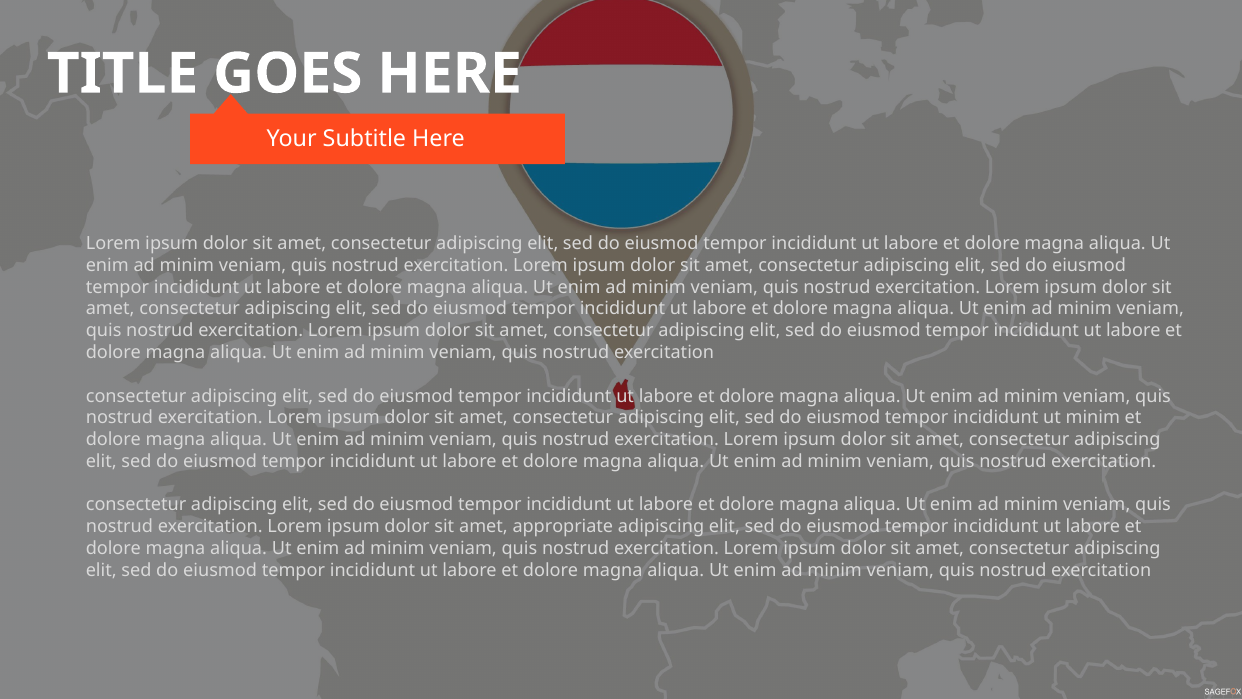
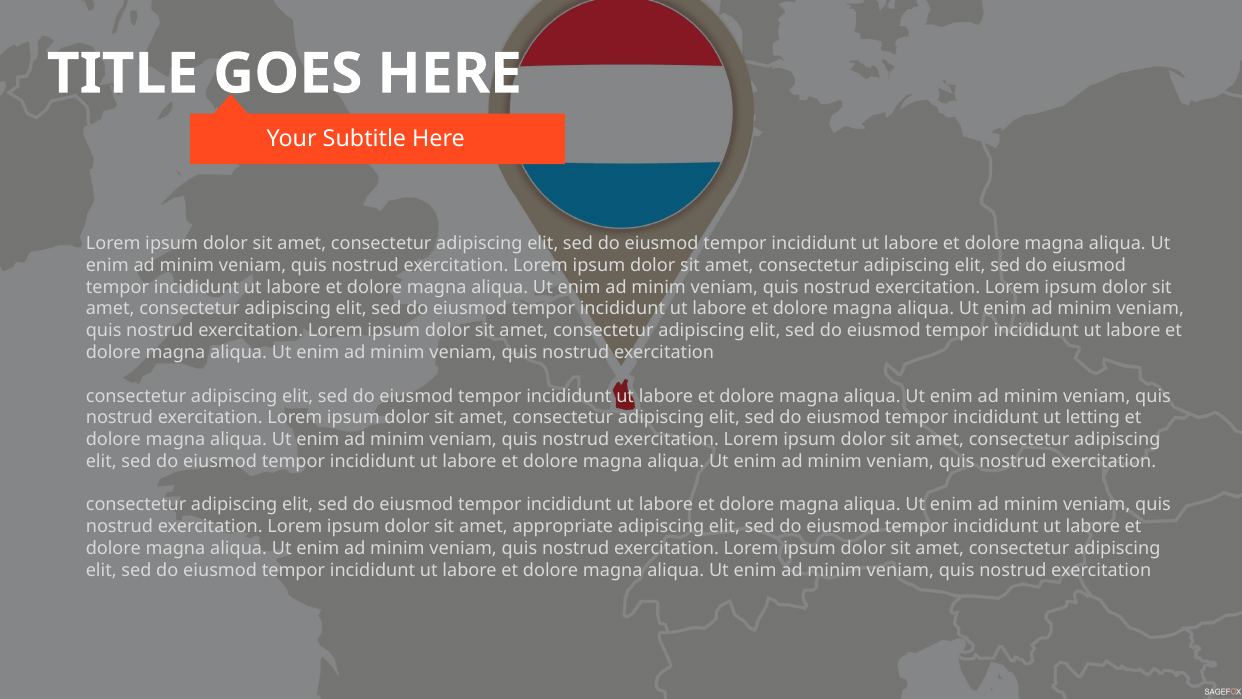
ut minim: minim -> letting
